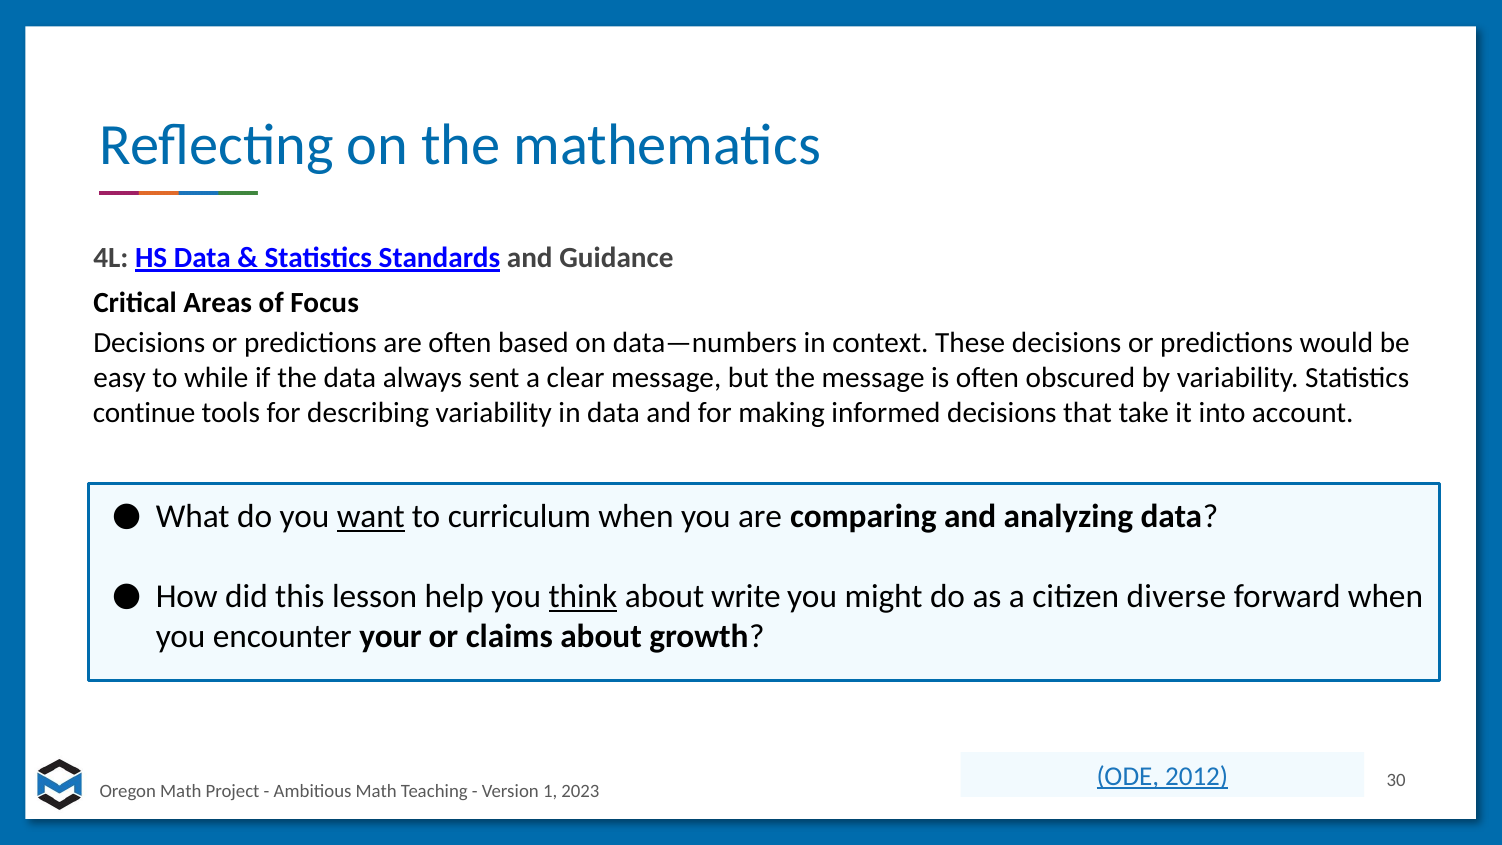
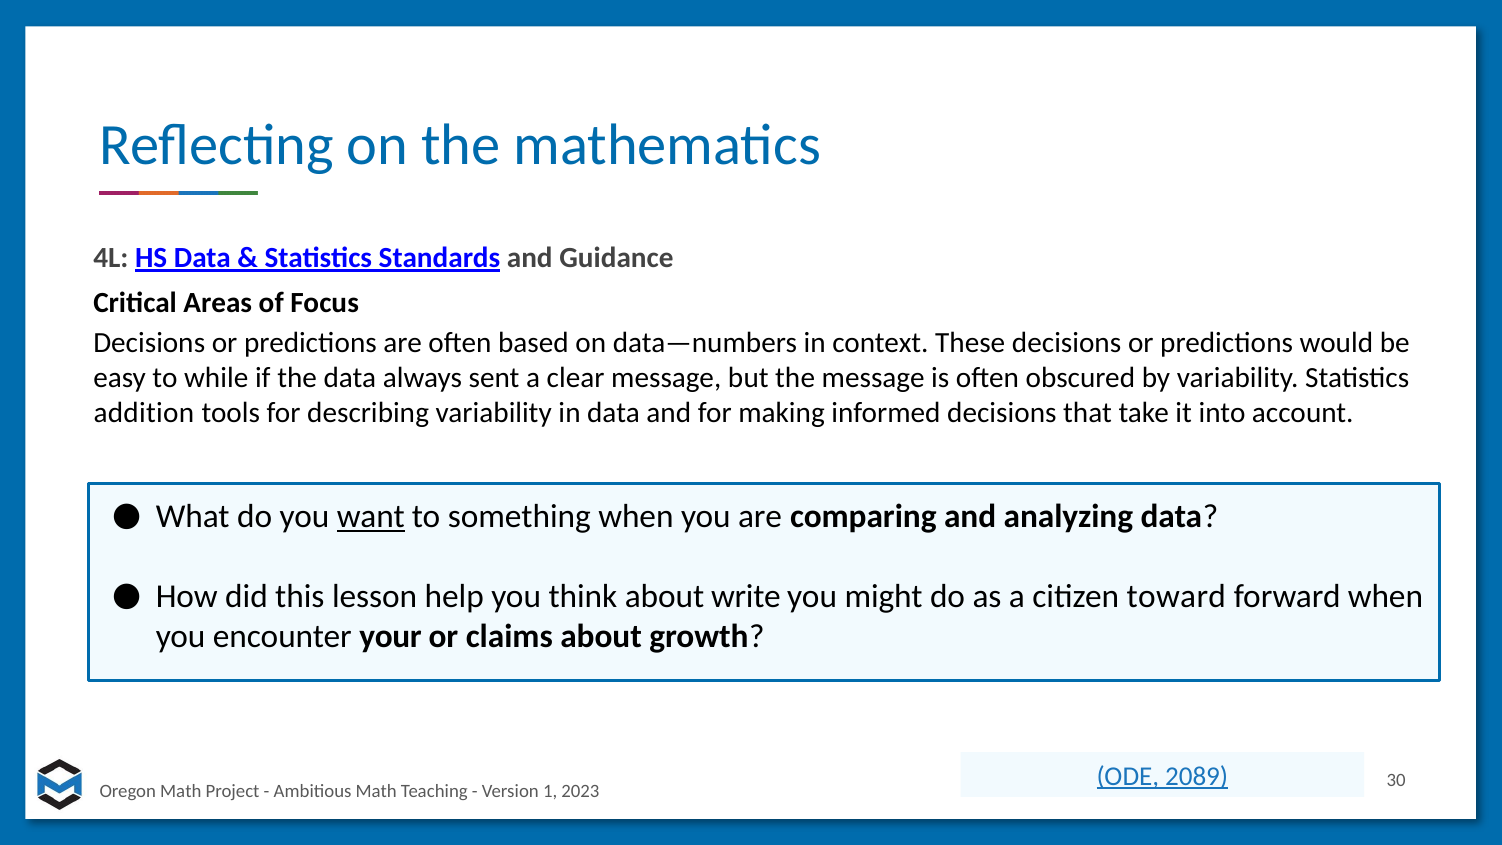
continue: continue -> addition
curriculum: curriculum -> something
think underline: present -> none
diverse: diverse -> toward
2012: 2012 -> 2089
